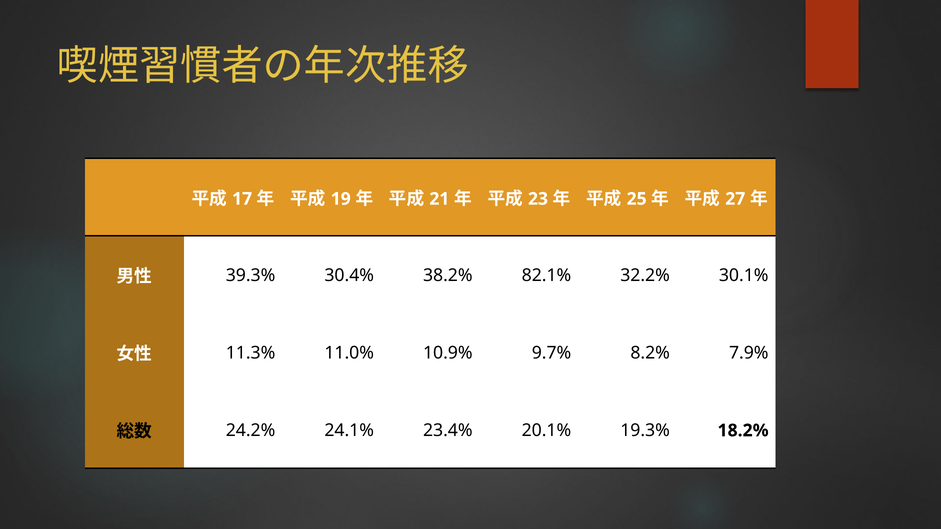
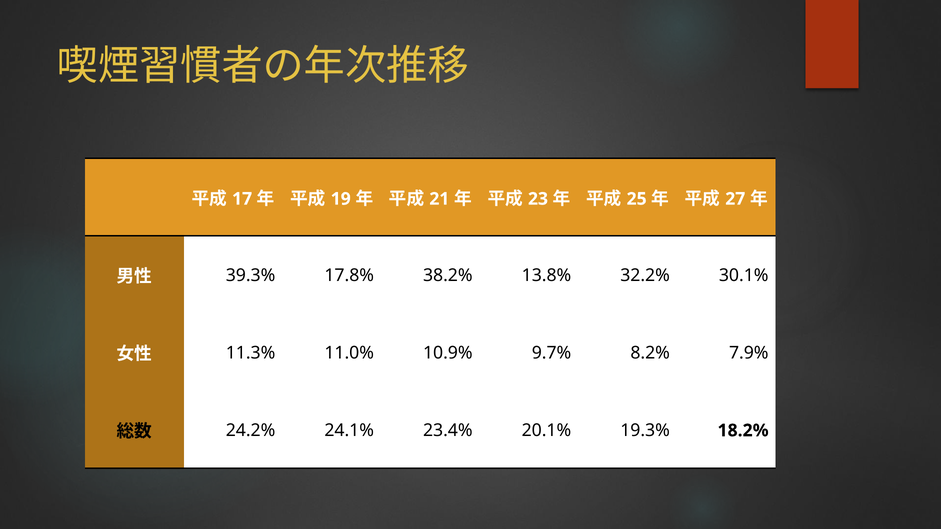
30.4%: 30.4% -> 17.8%
82.1%: 82.1% -> 13.8%
